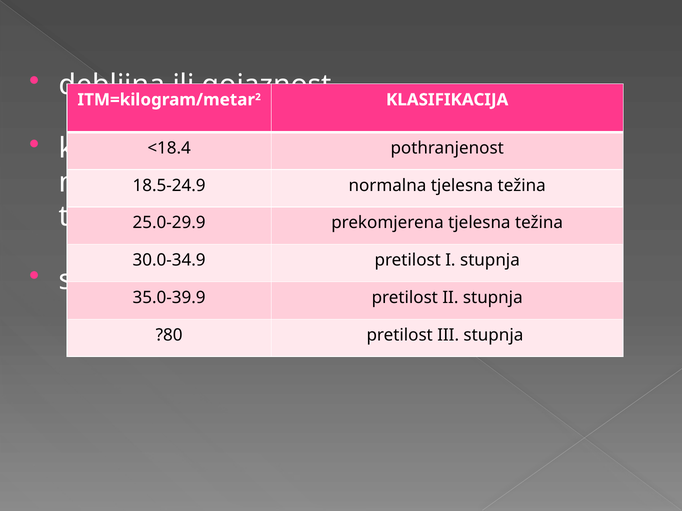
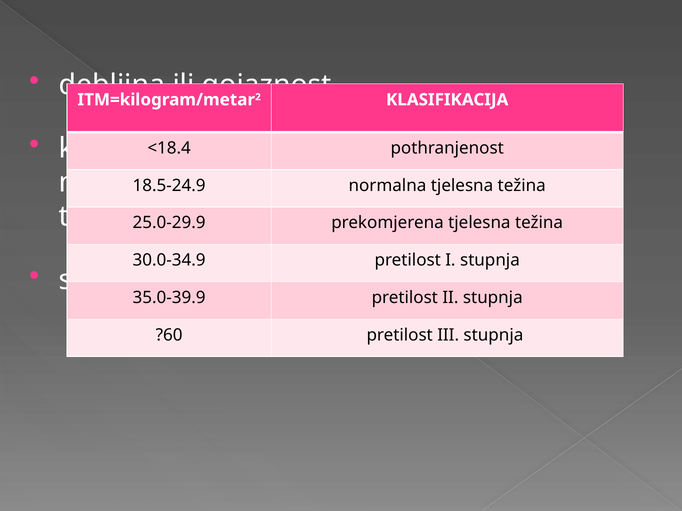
?80: ?80 -> ?60
